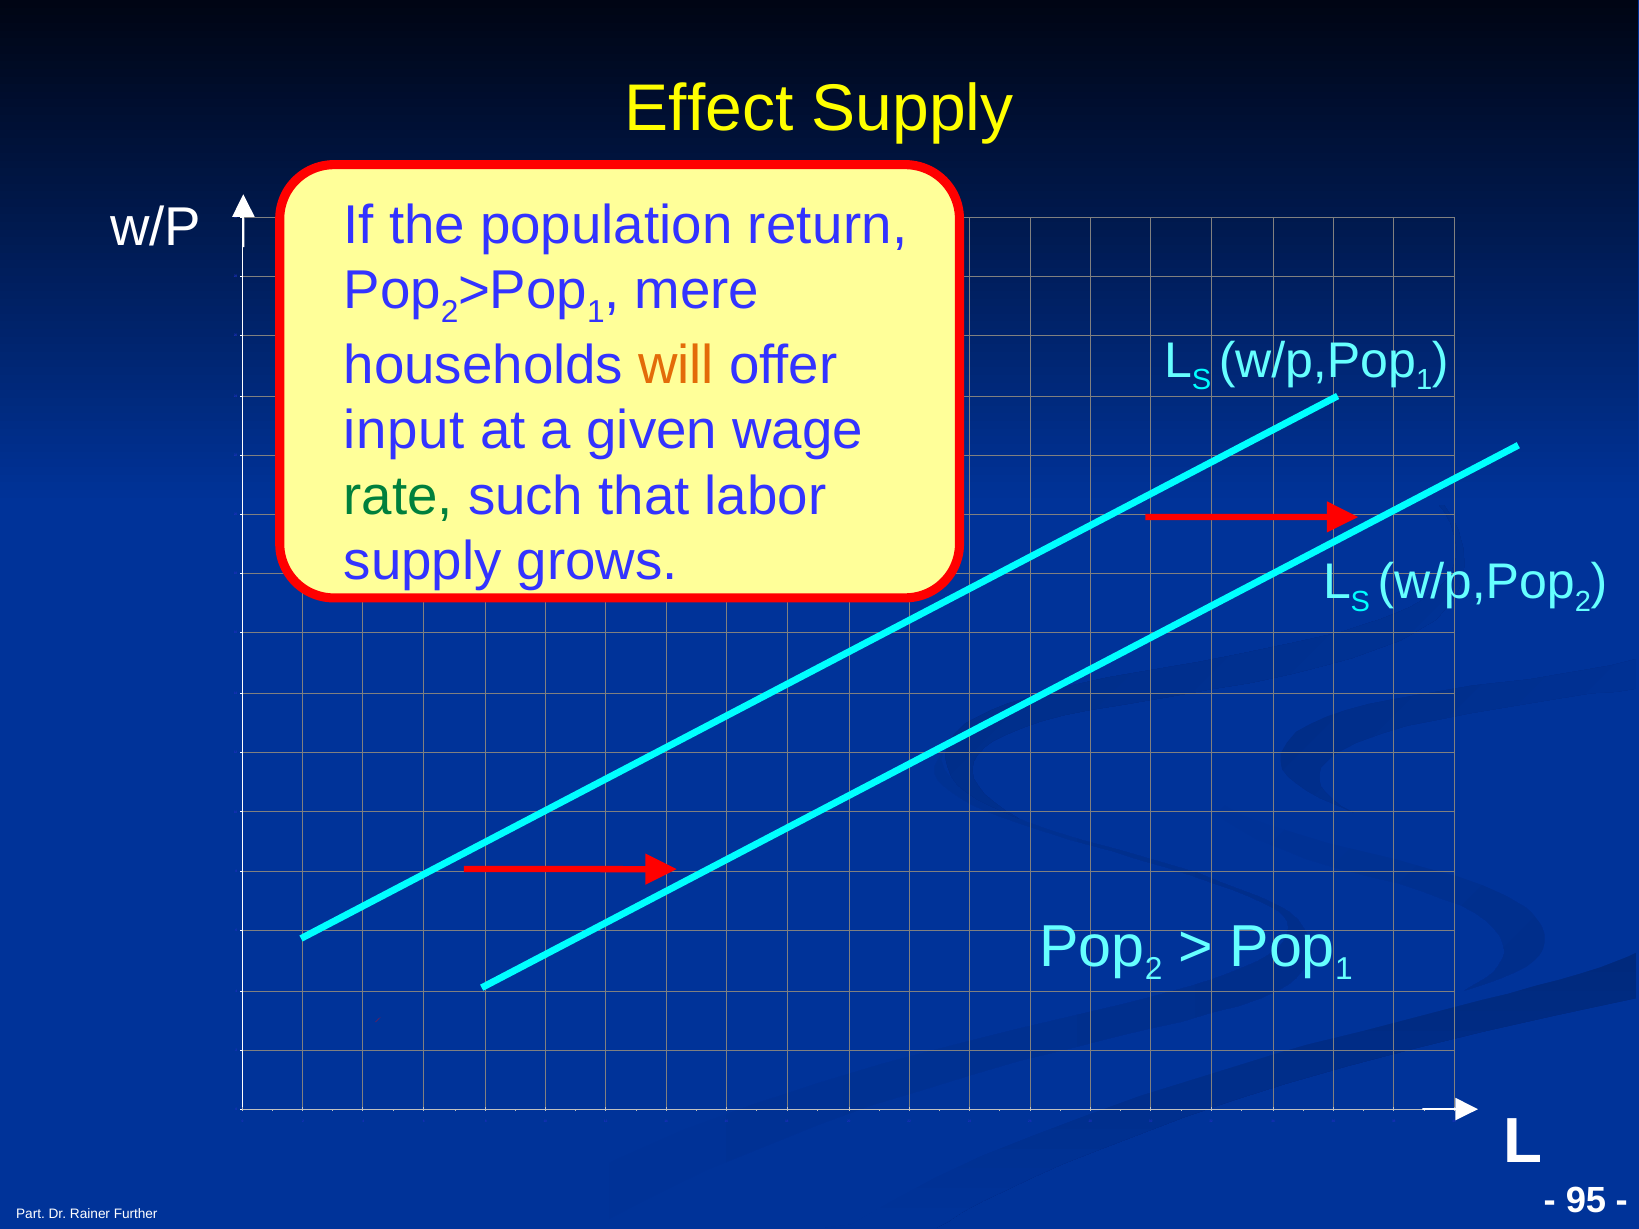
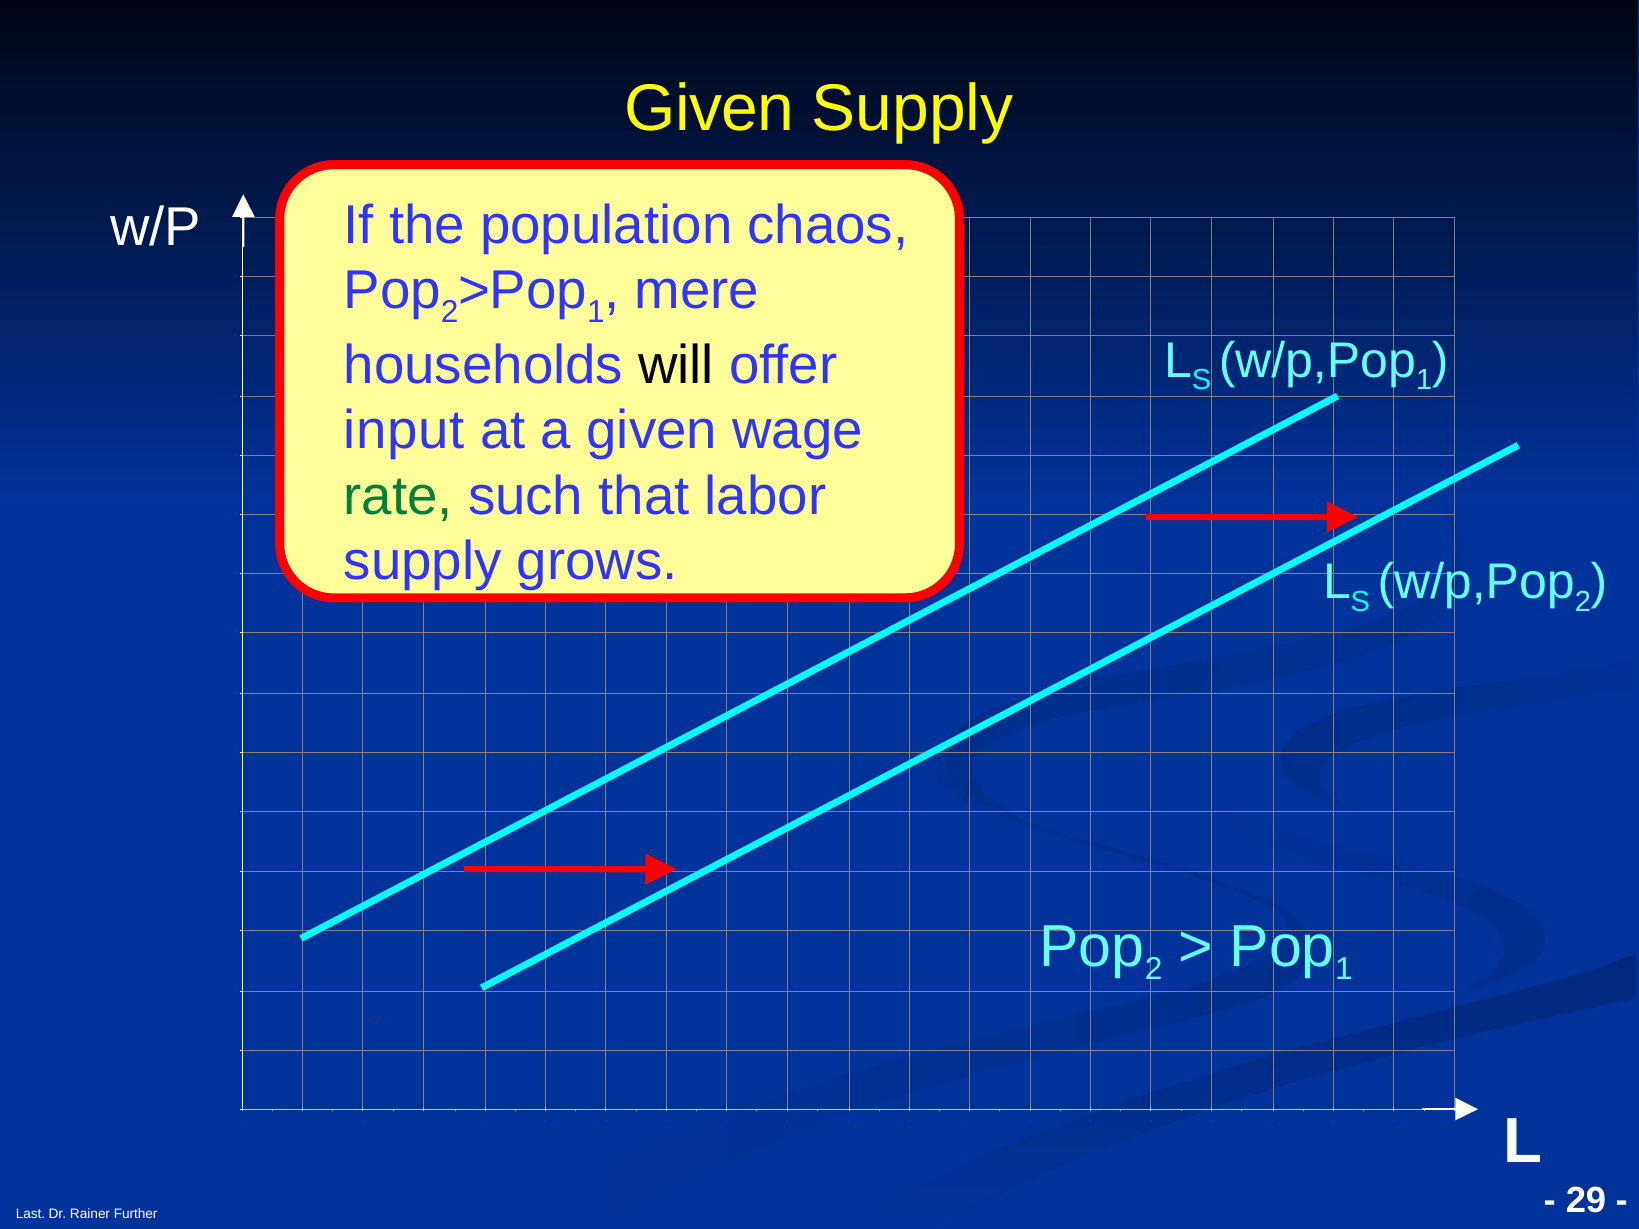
Effect at (709, 109): Effect -> Given
return: return -> chaos
will colour: orange -> black
95: 95 -> 29
Part: Part -> Last
